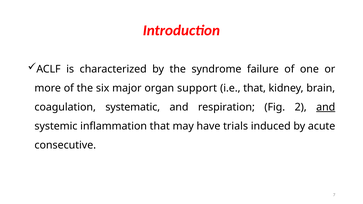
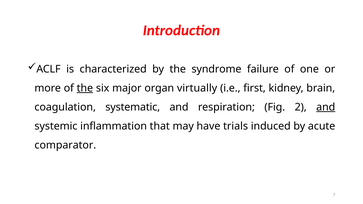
the at (85, 88) underline: none -> present
support: support -> virtually
i.e that: that -> first
consecutive: consecutive -> comparator
